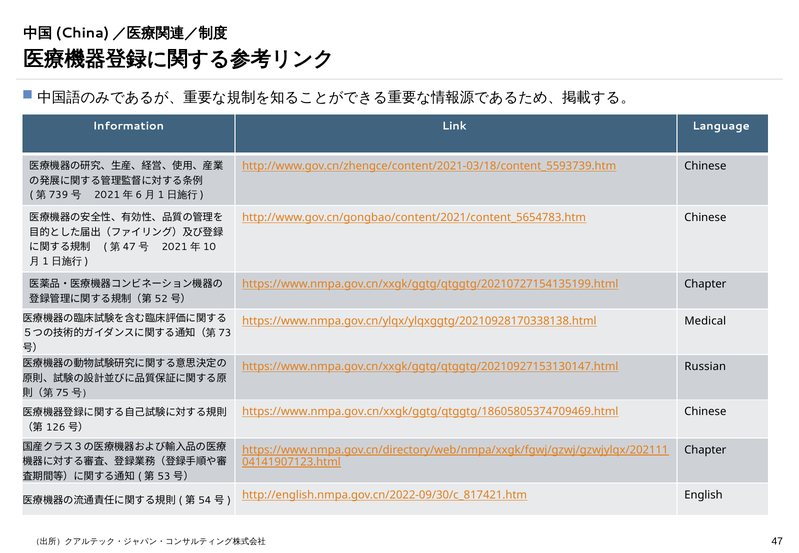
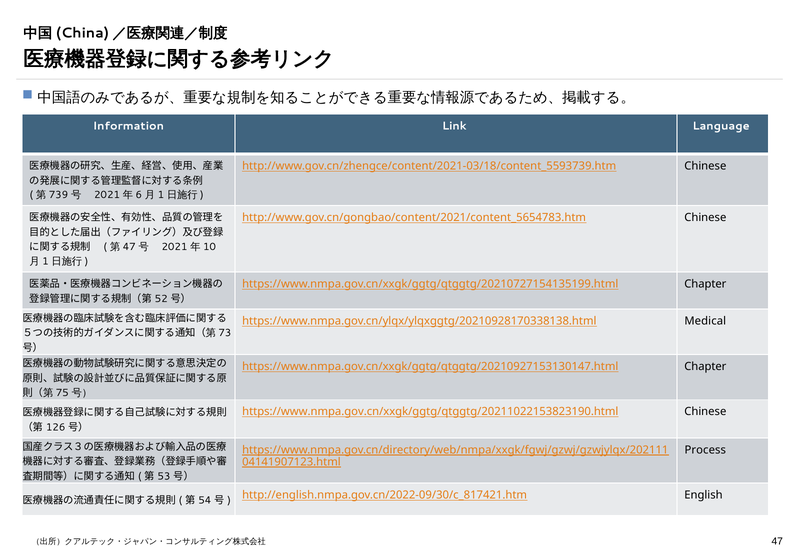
https://www.nmpa.gov.cn/xxgk/ggtg/qtggtg/20210927153130147.html Russian: Russian -> Chapter
https://www.nmpa.gov.cn/xxgk/ggtg/qtggtg/18605805374709469.html: https://www.nmpa.gov.cn/xxgk/ggtg/qtggtg/18605805374709469.html -> https://www.nmpa.gov.cn/xxgk/ggtg/qtggtg/20211022153823190.html
Chapter at (705, 450): Chapter -> Process
